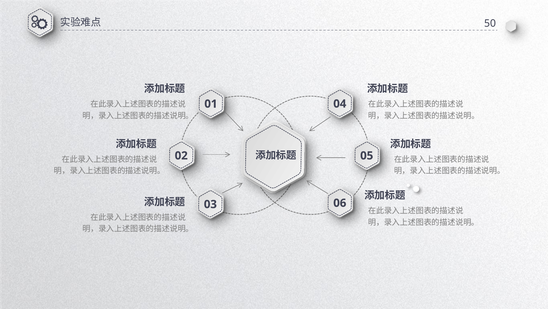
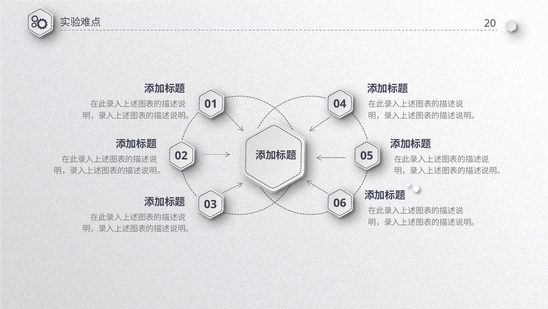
50: 50 -> 20
